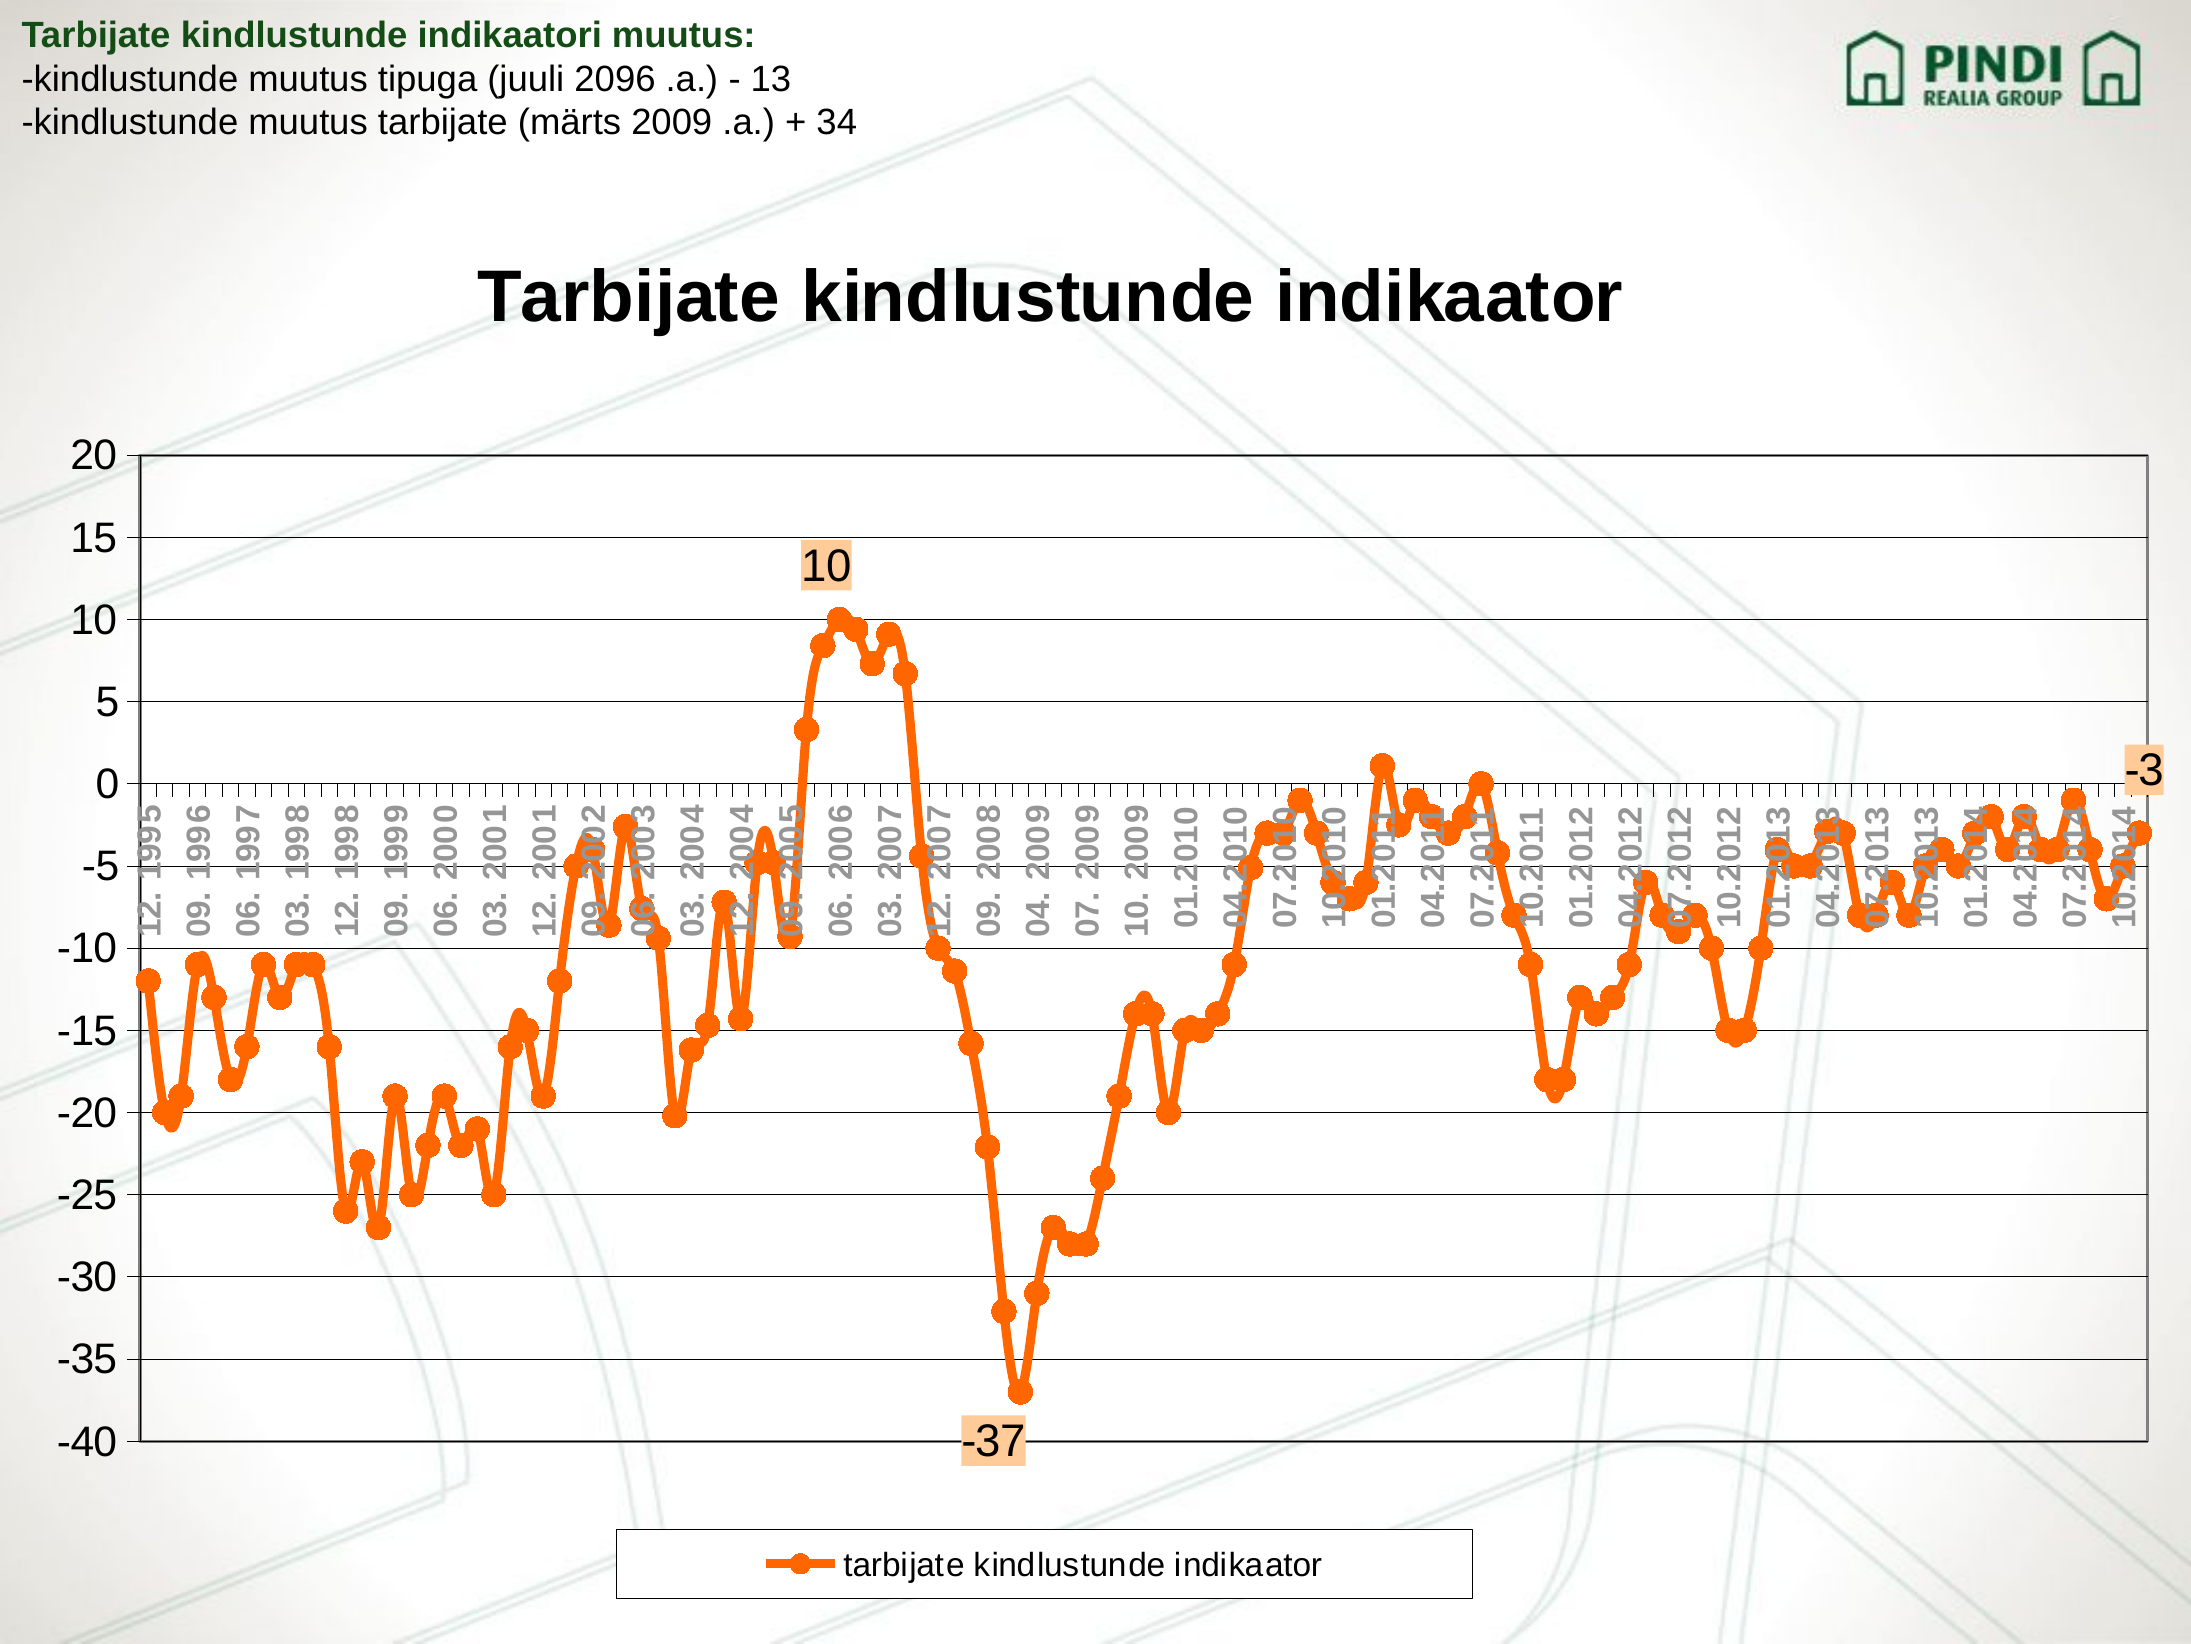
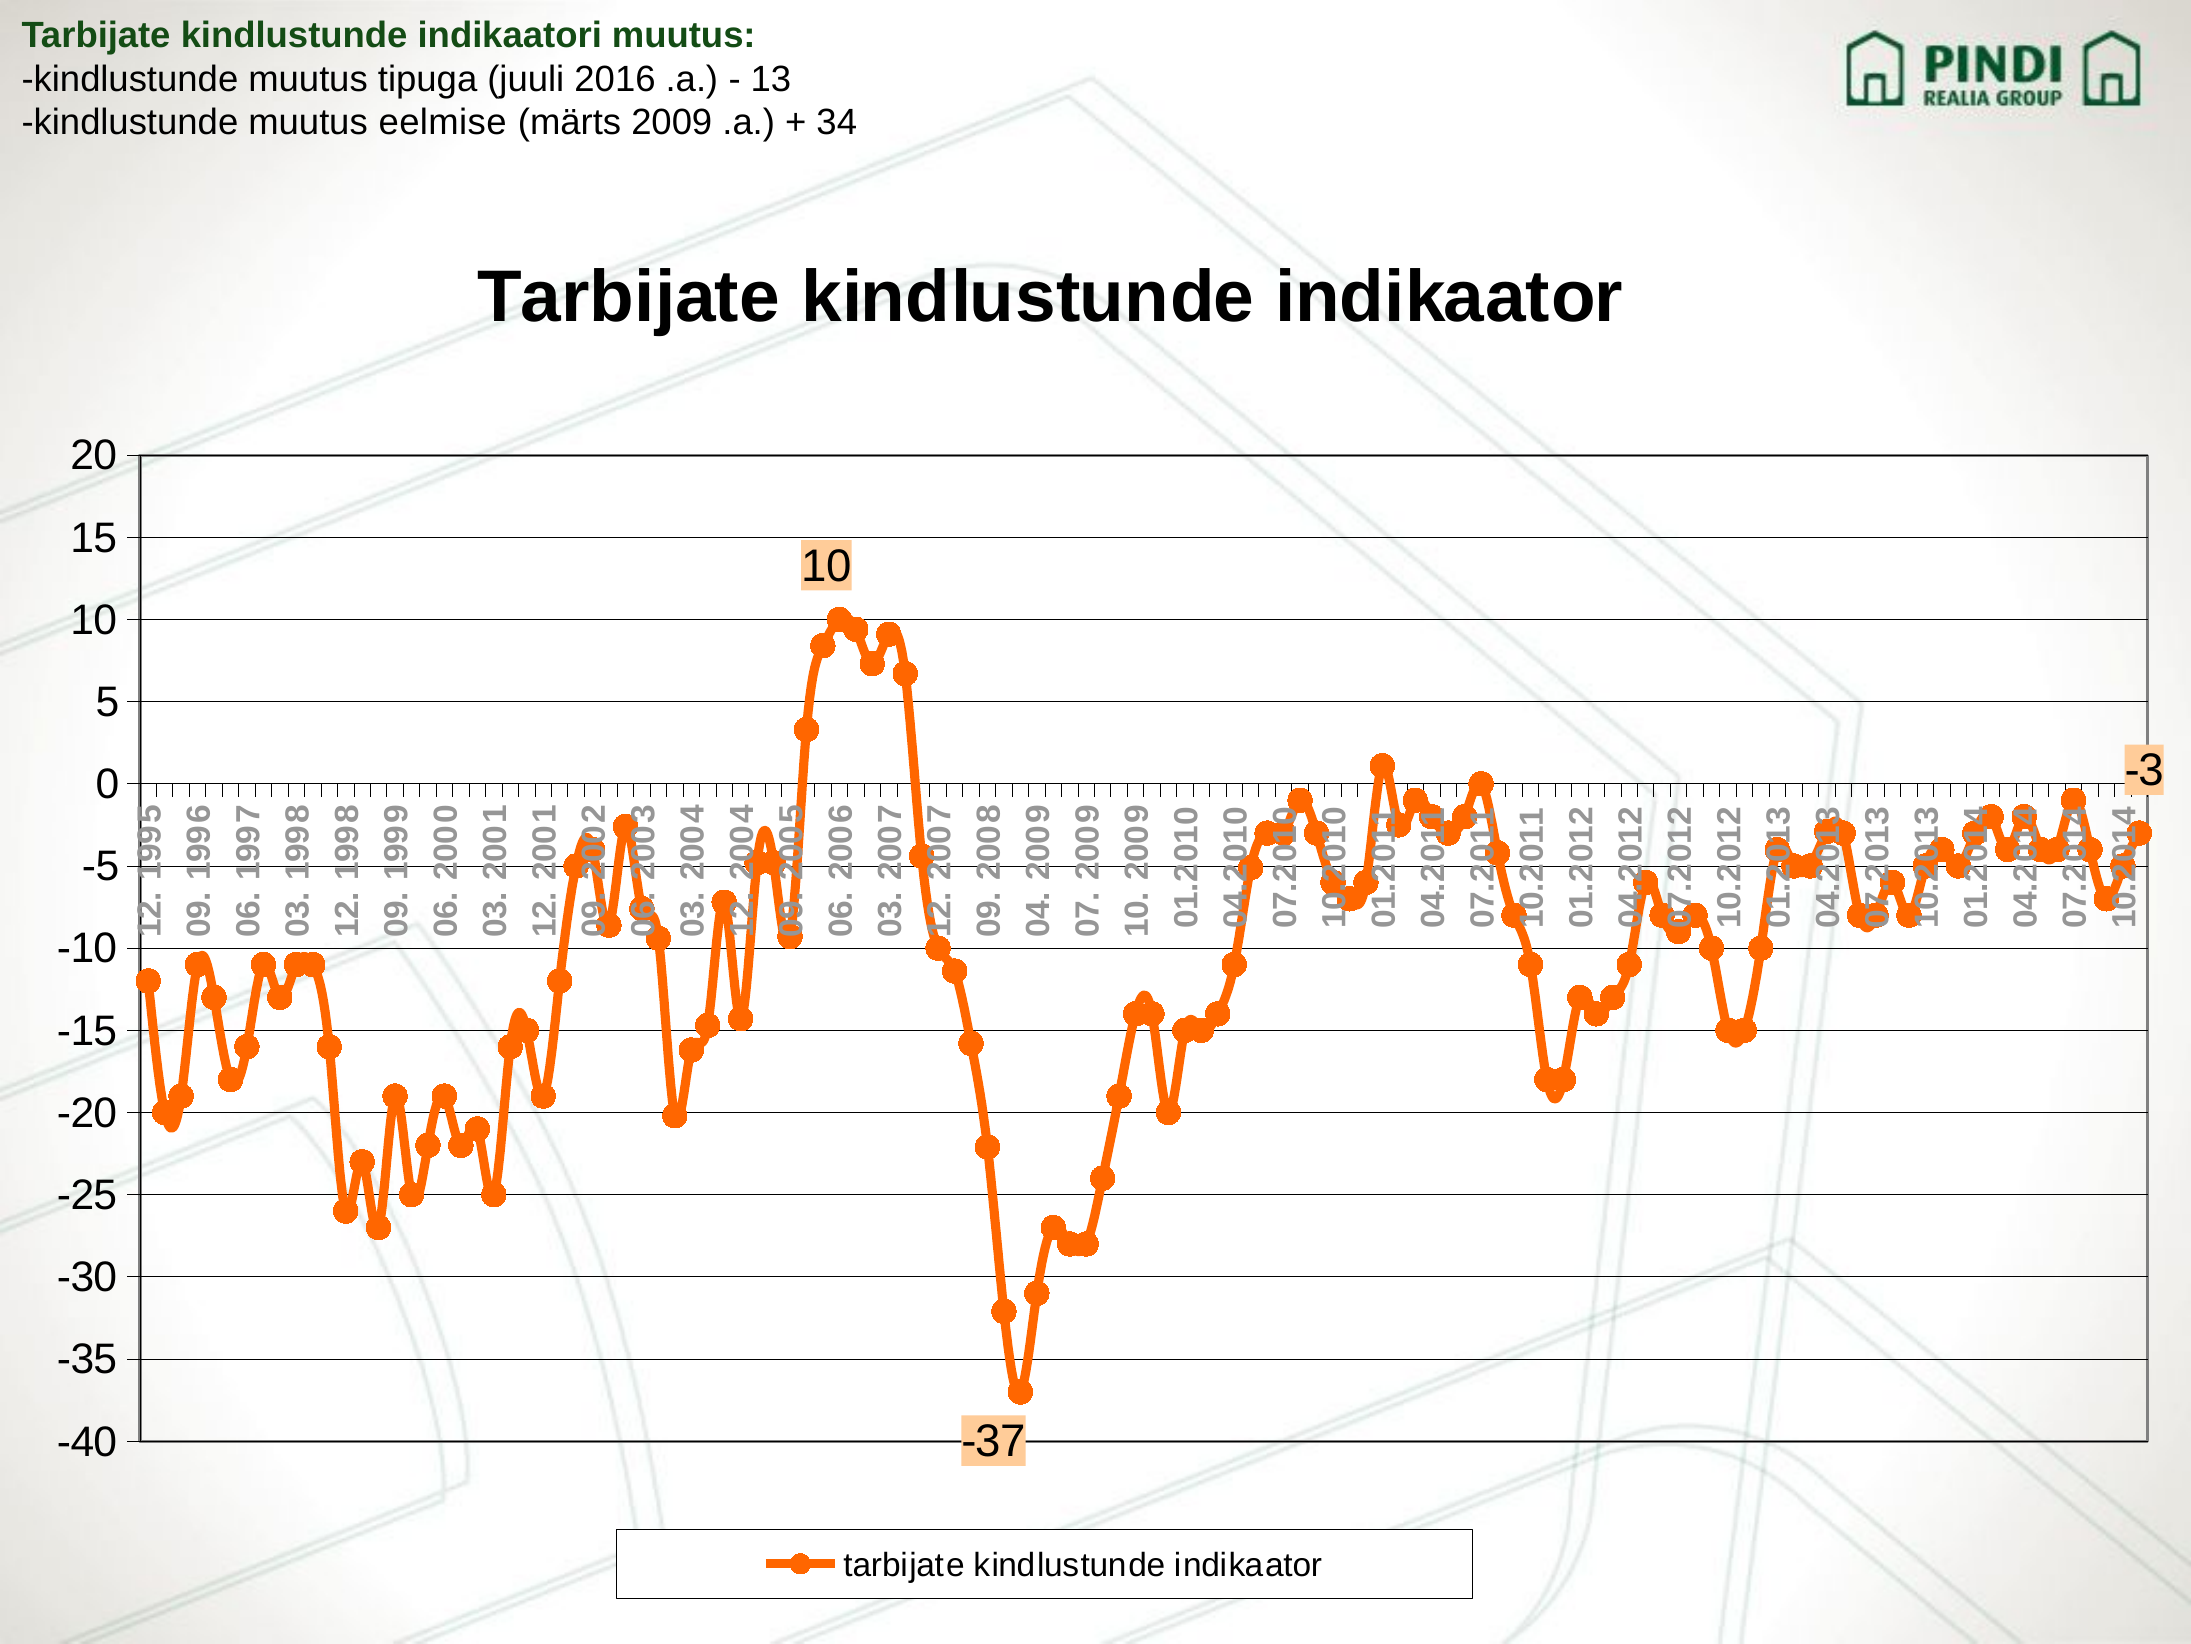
2096: 2096 -> 2016
muutus tarbijate: tarbijate -> eelmise
